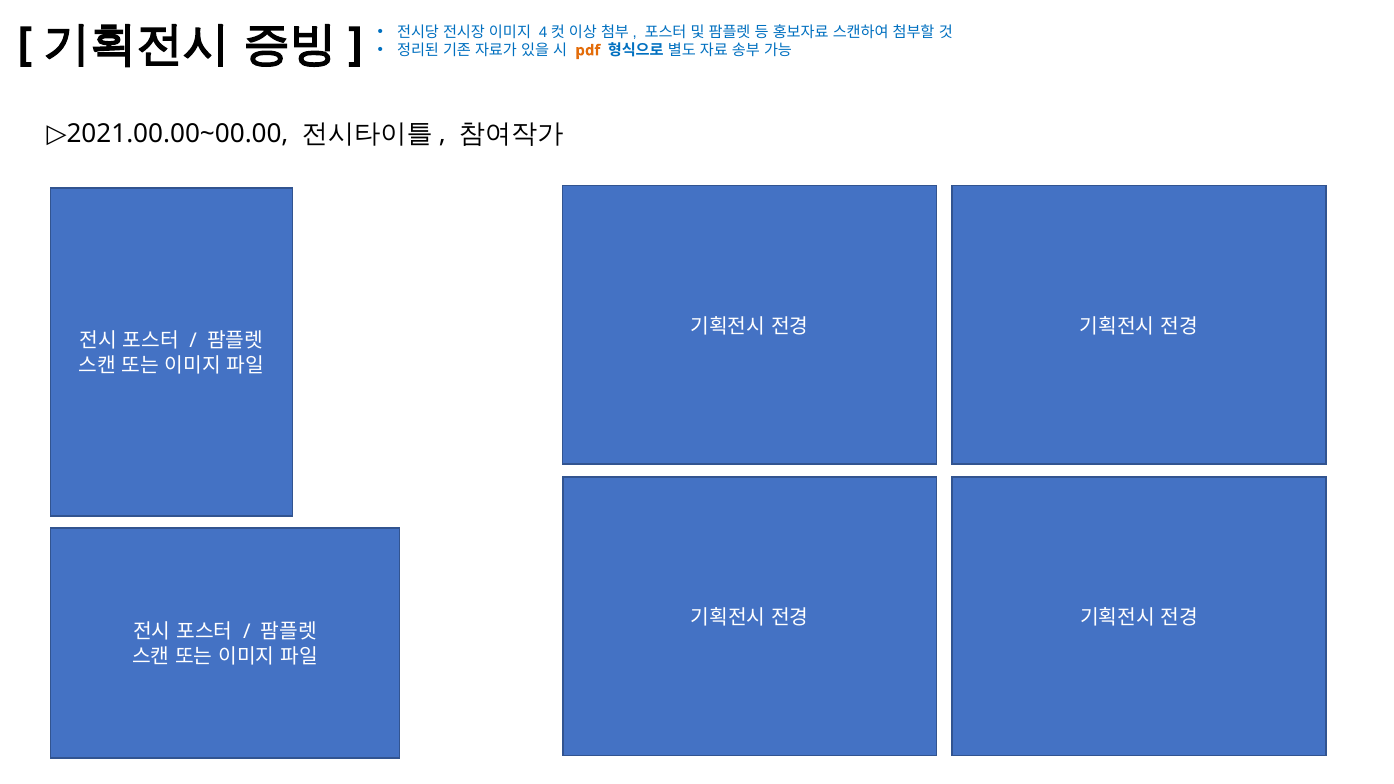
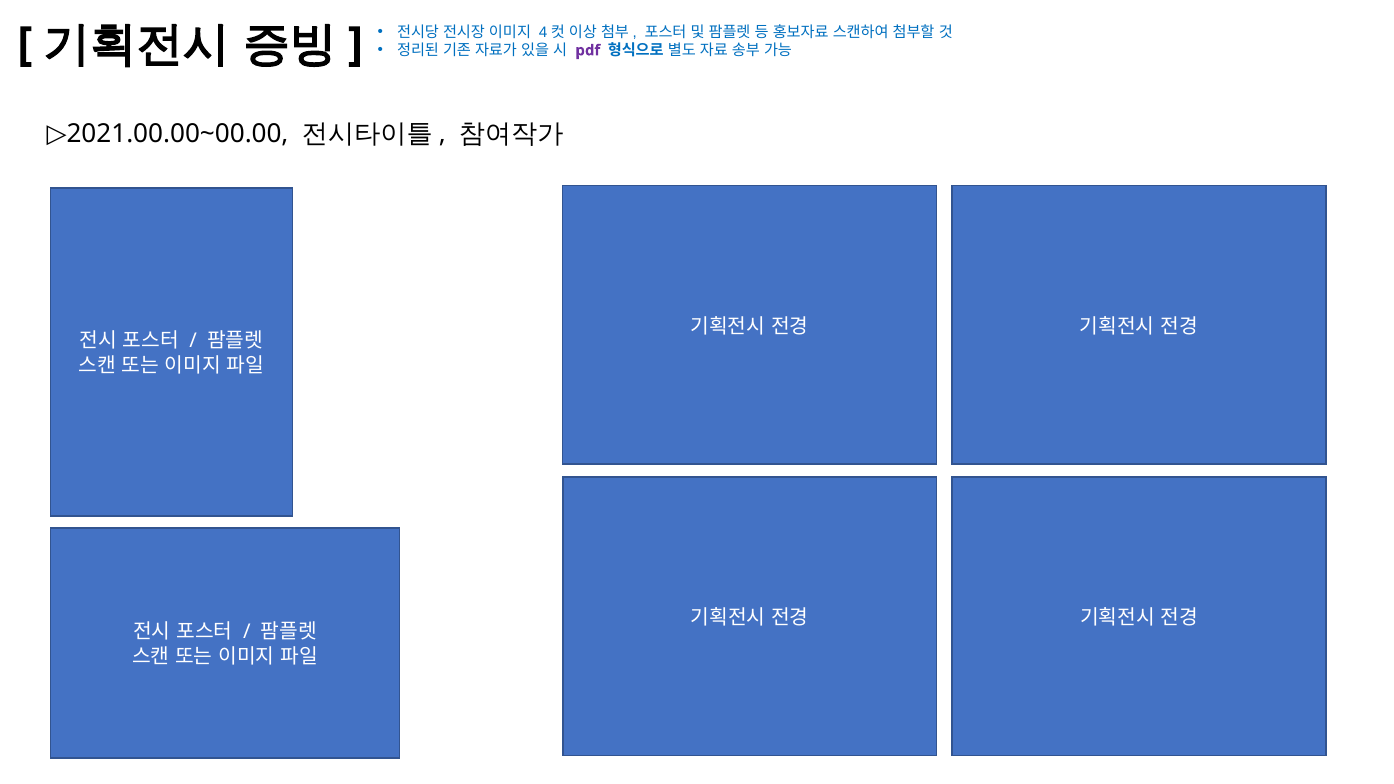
pdf colour: orange -> purple
